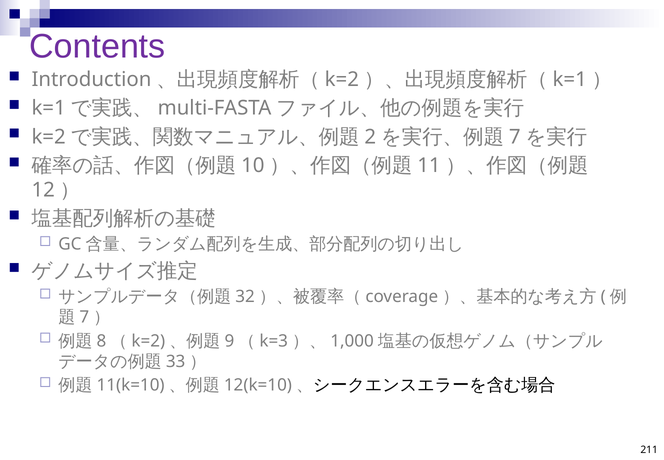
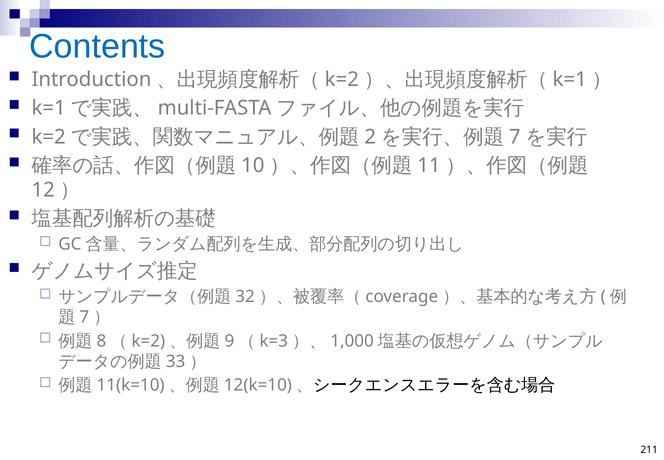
Contents colour: purple -> blue
